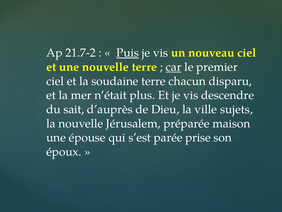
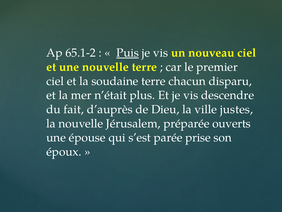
21.7-2: 21.7-2 -> 65.1-2
car underline: present -> none
sait: sait -> fait
sujets: sujets -> justes
maison: maison -> ouverts
